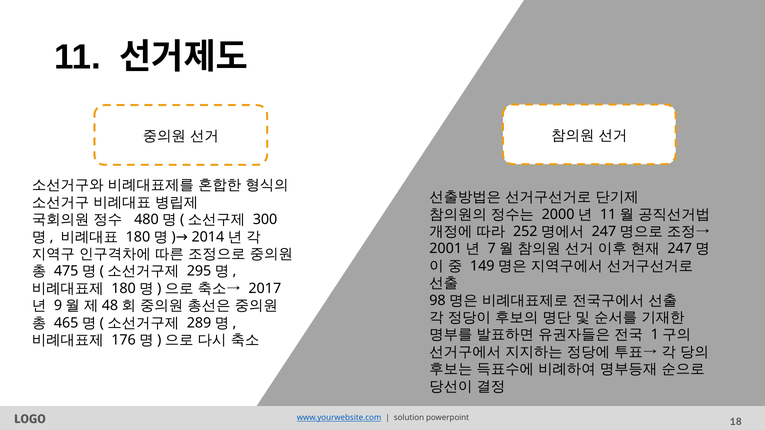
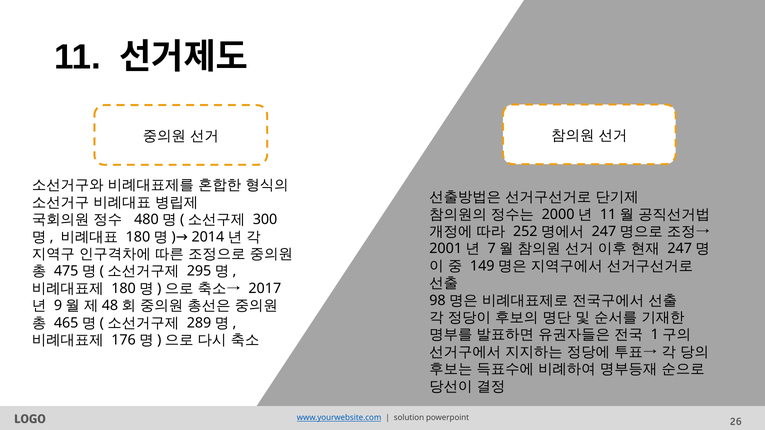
18: 18 -> 26
